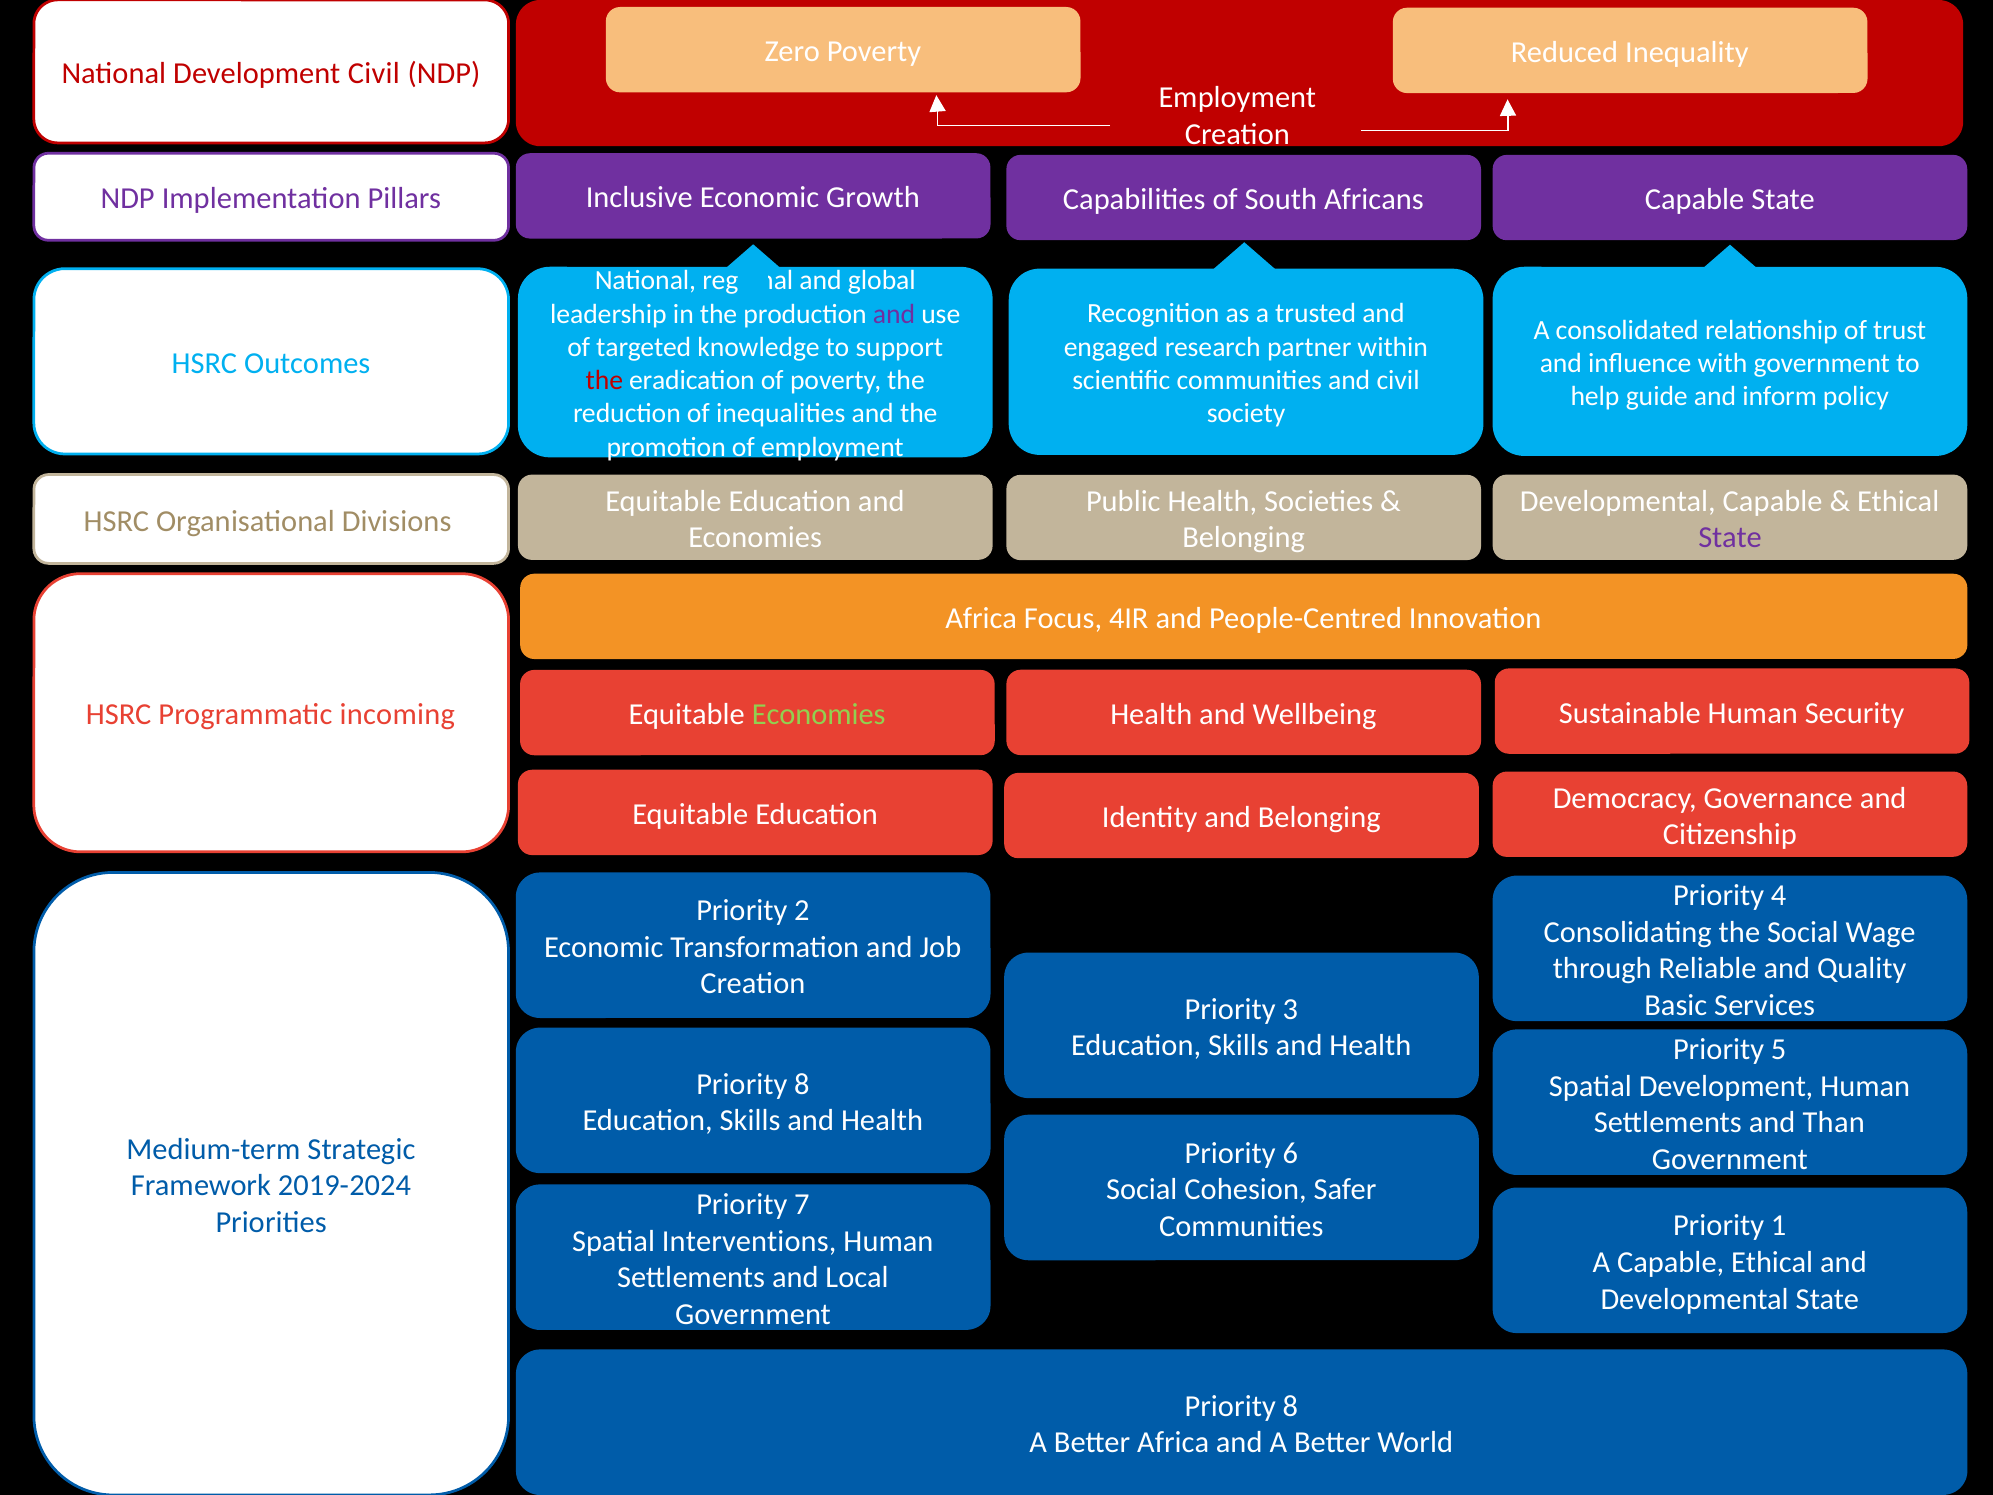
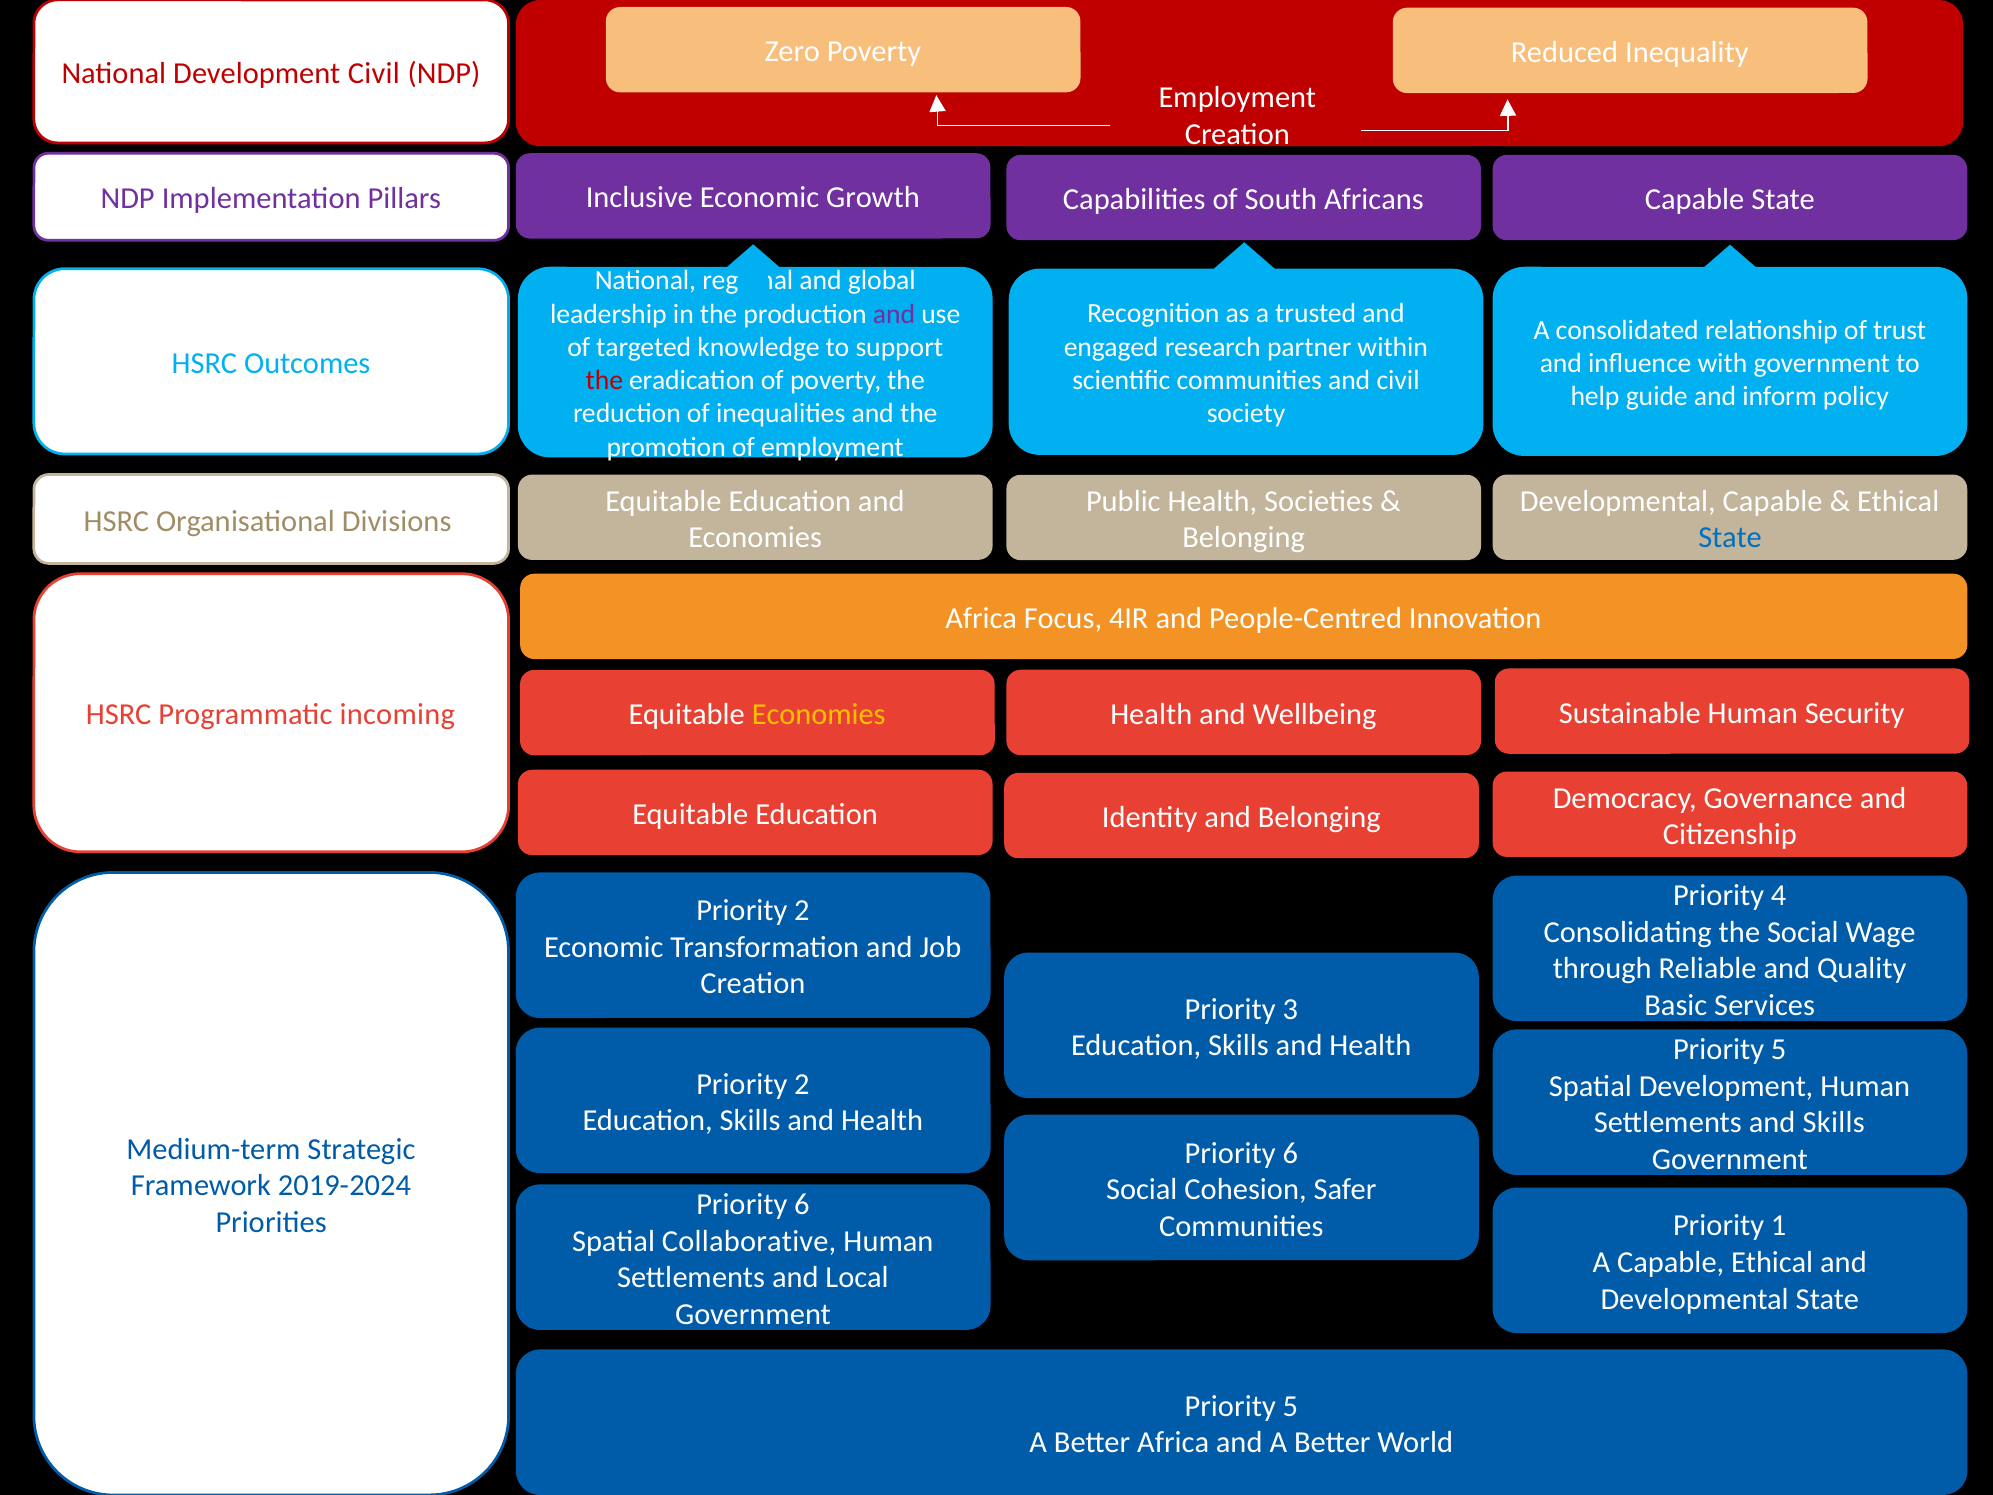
State at (1730, 537) colour: purple -> blue
Economies at (819, 714) colour: light green -> yellow
8 at (802, 1084): 8 -> 2
and Than: Than -> Skills
7 at (802, 1204): 7 -> 6
Interventions: Interventions -> Collaborative
8 at (1290, 1406): 8 -> 5
